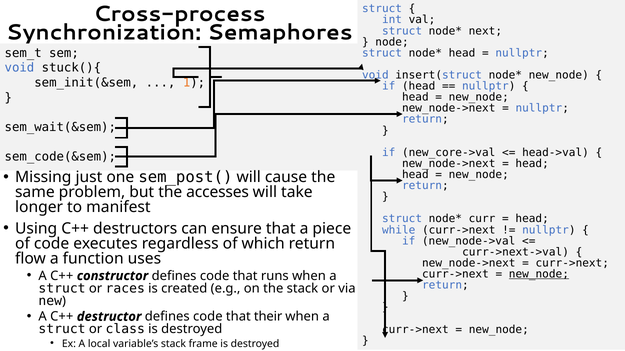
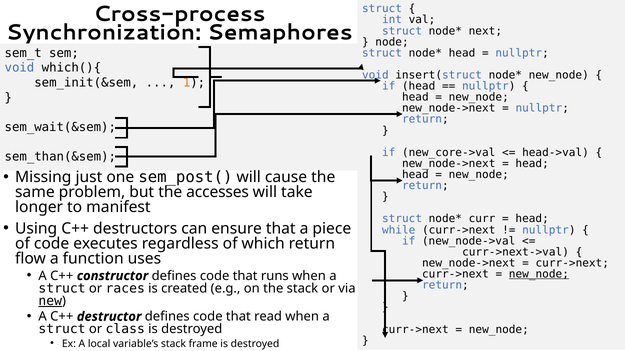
stuck(){: stuck(){ -> which(){
sem_code(&sem: sem_code(&sem -> sem_than(&sem
new at (50, 301) underline: none -> present
their: their -> read
